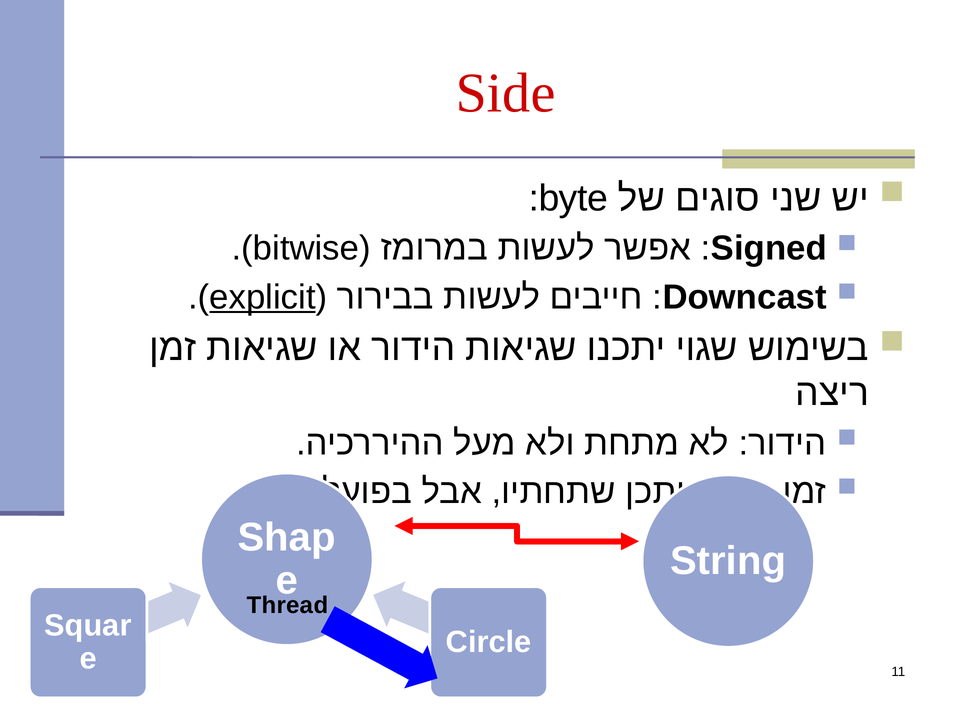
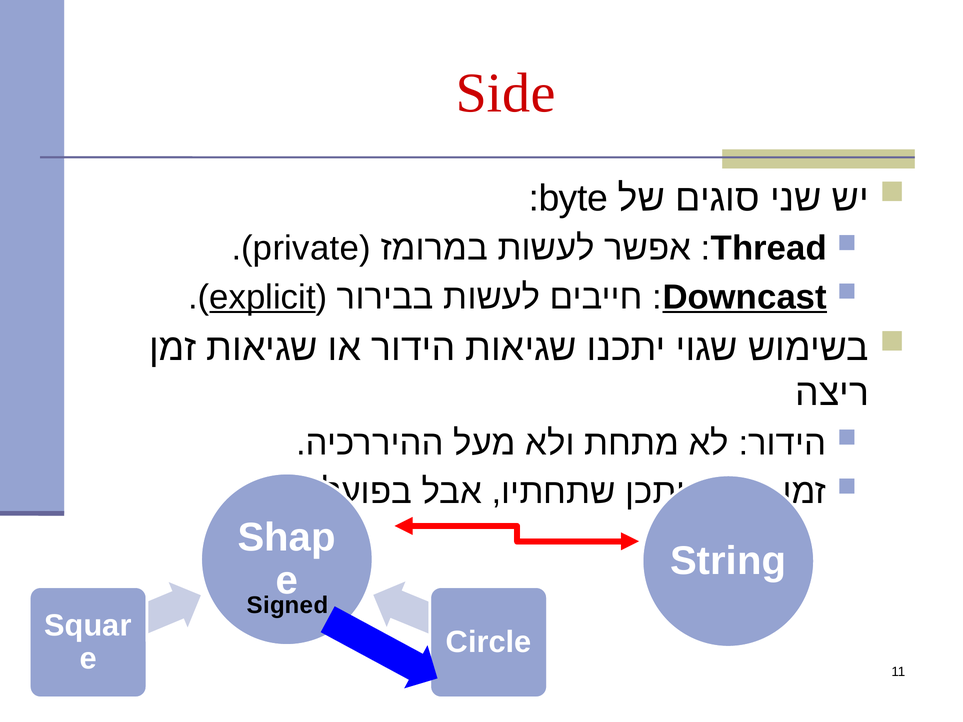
bitwise: bitwise -> private
Signed: Signed -> Thread
Downcast underline: none -> present
Thread: Thread -> Signed
